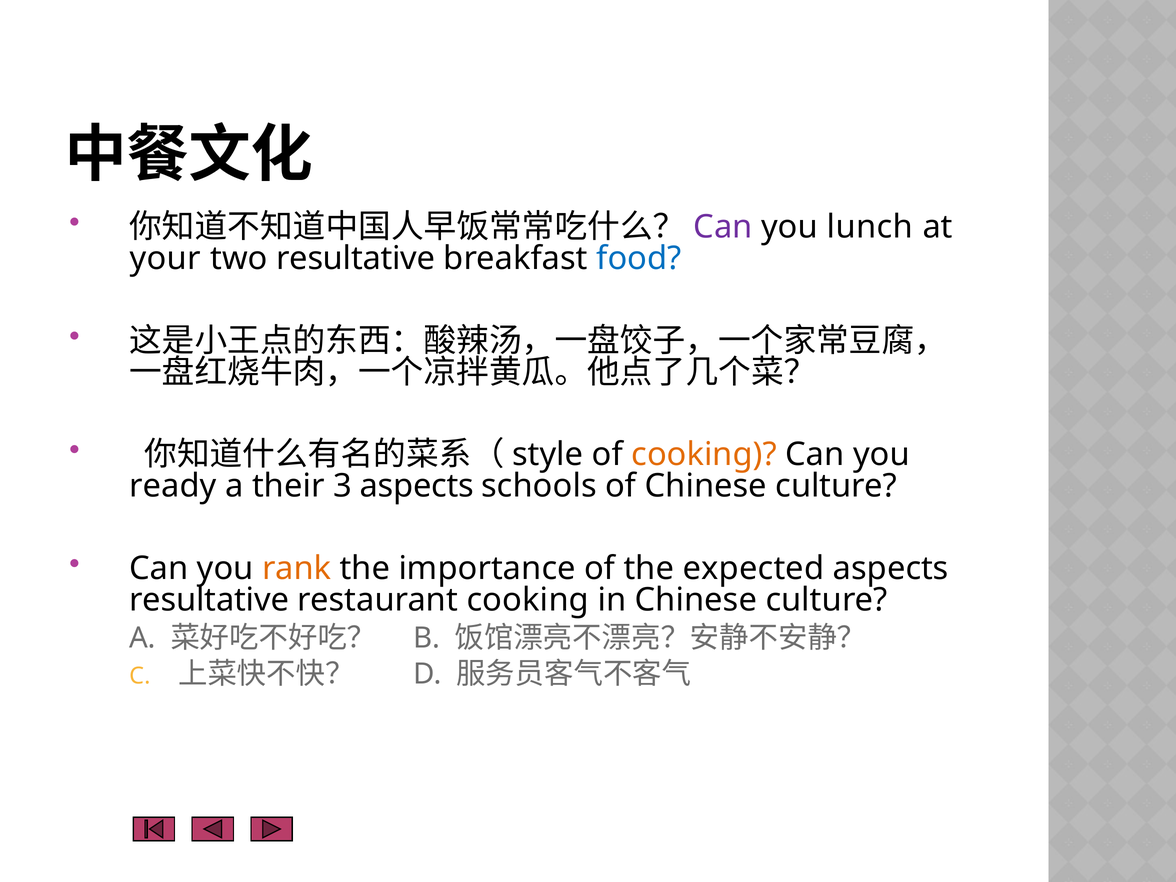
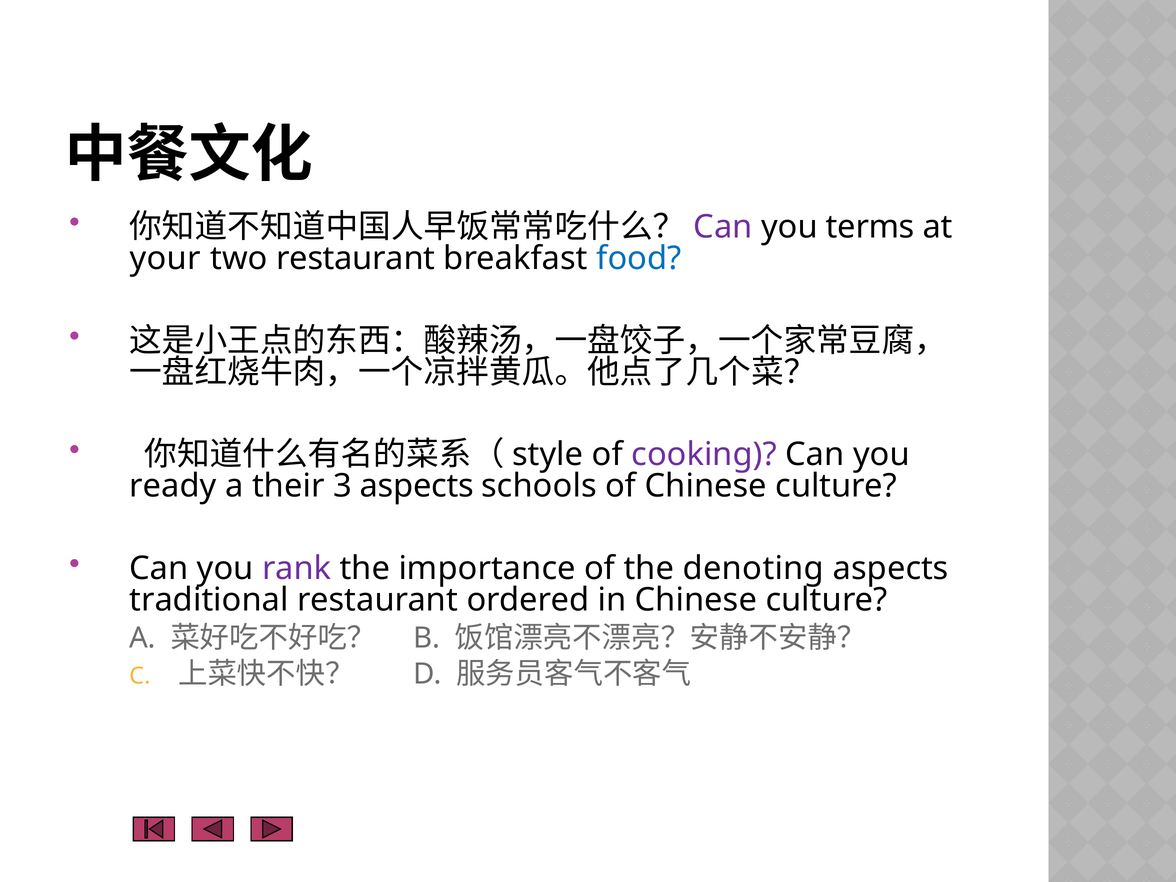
lunch: lunch -> terms
two resultative: resultative -> restaurant
cooking at (704, 455) colour: orange -> purple
rank colour: orange -> purple
expected: expected -> denoting
resultative at (209, 600): resultative -> traditional
restaurant cooking: cooking -> ordered
